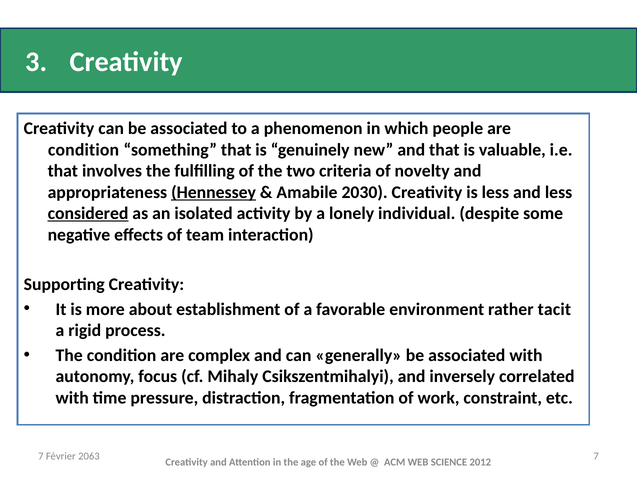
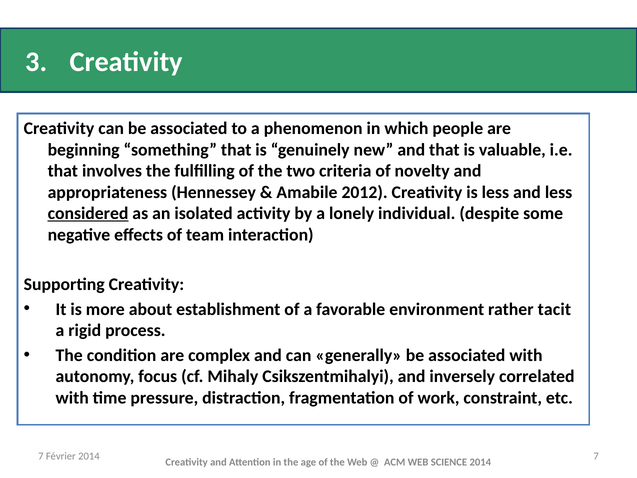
condition at (84, 150): condition -> beginning
Hennessey underline: present -> none
2030: 2030 -> 2012
Février 2063: 2063 -> 2014
SCIENCE 2012: 2012 -> 2014
